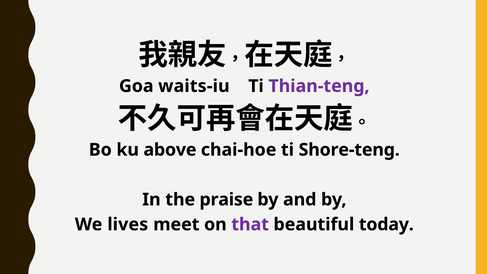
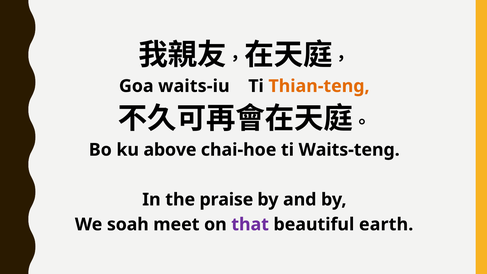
Thian-teng colour: purple -> orange
Shore-teng: Shore-teng -> Waits-teng
lives: lives -> soah
today: today -> earth
